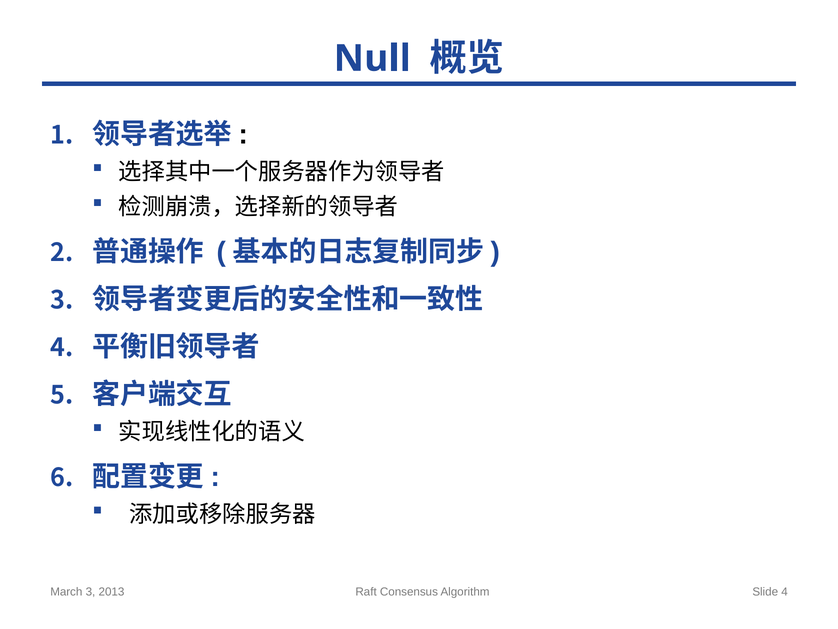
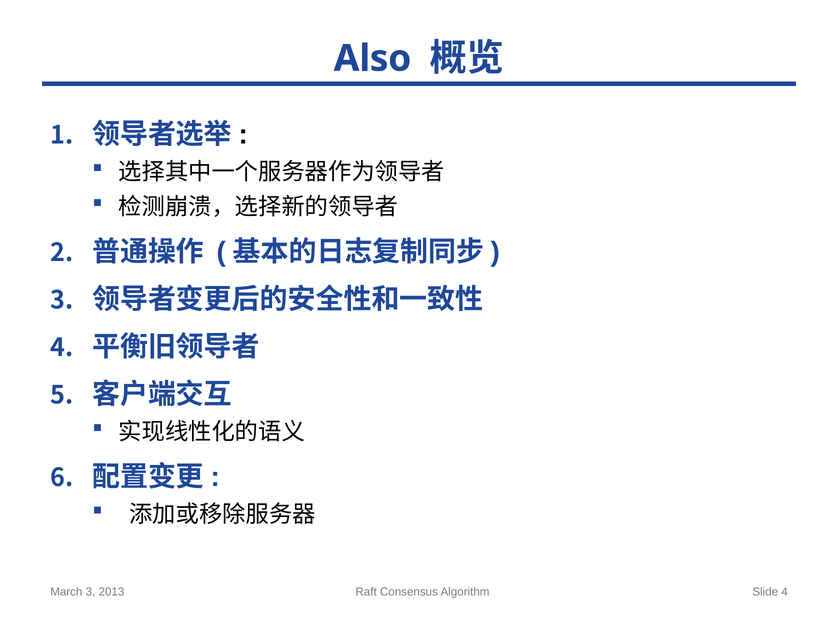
Null: Null -> Also
